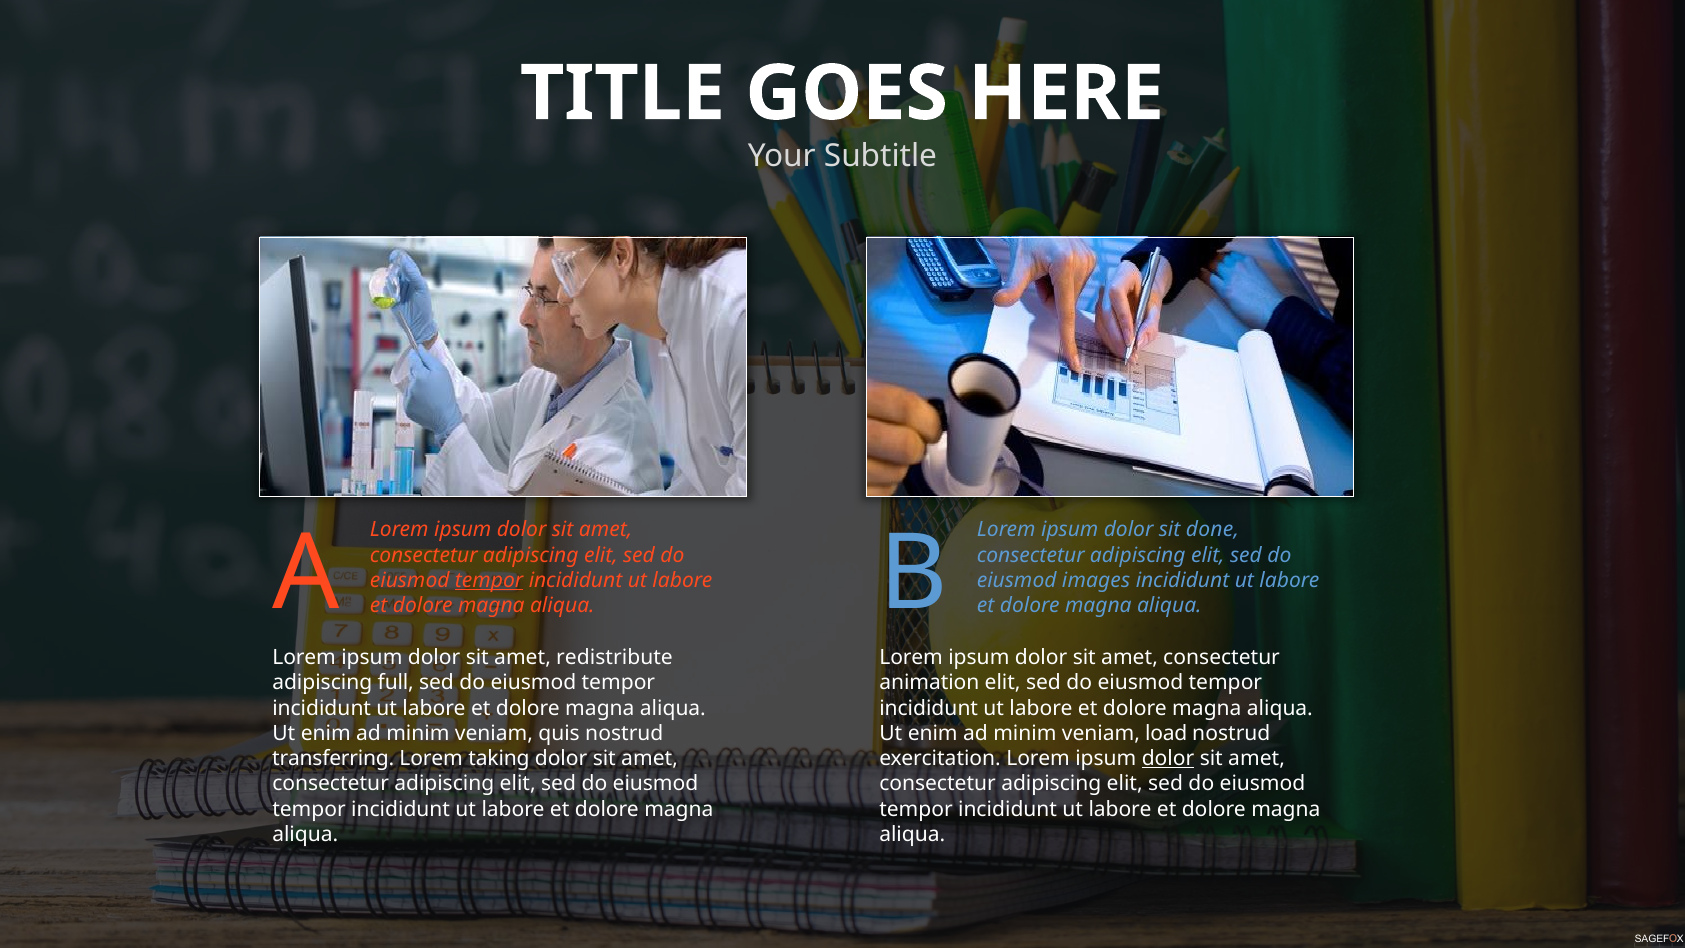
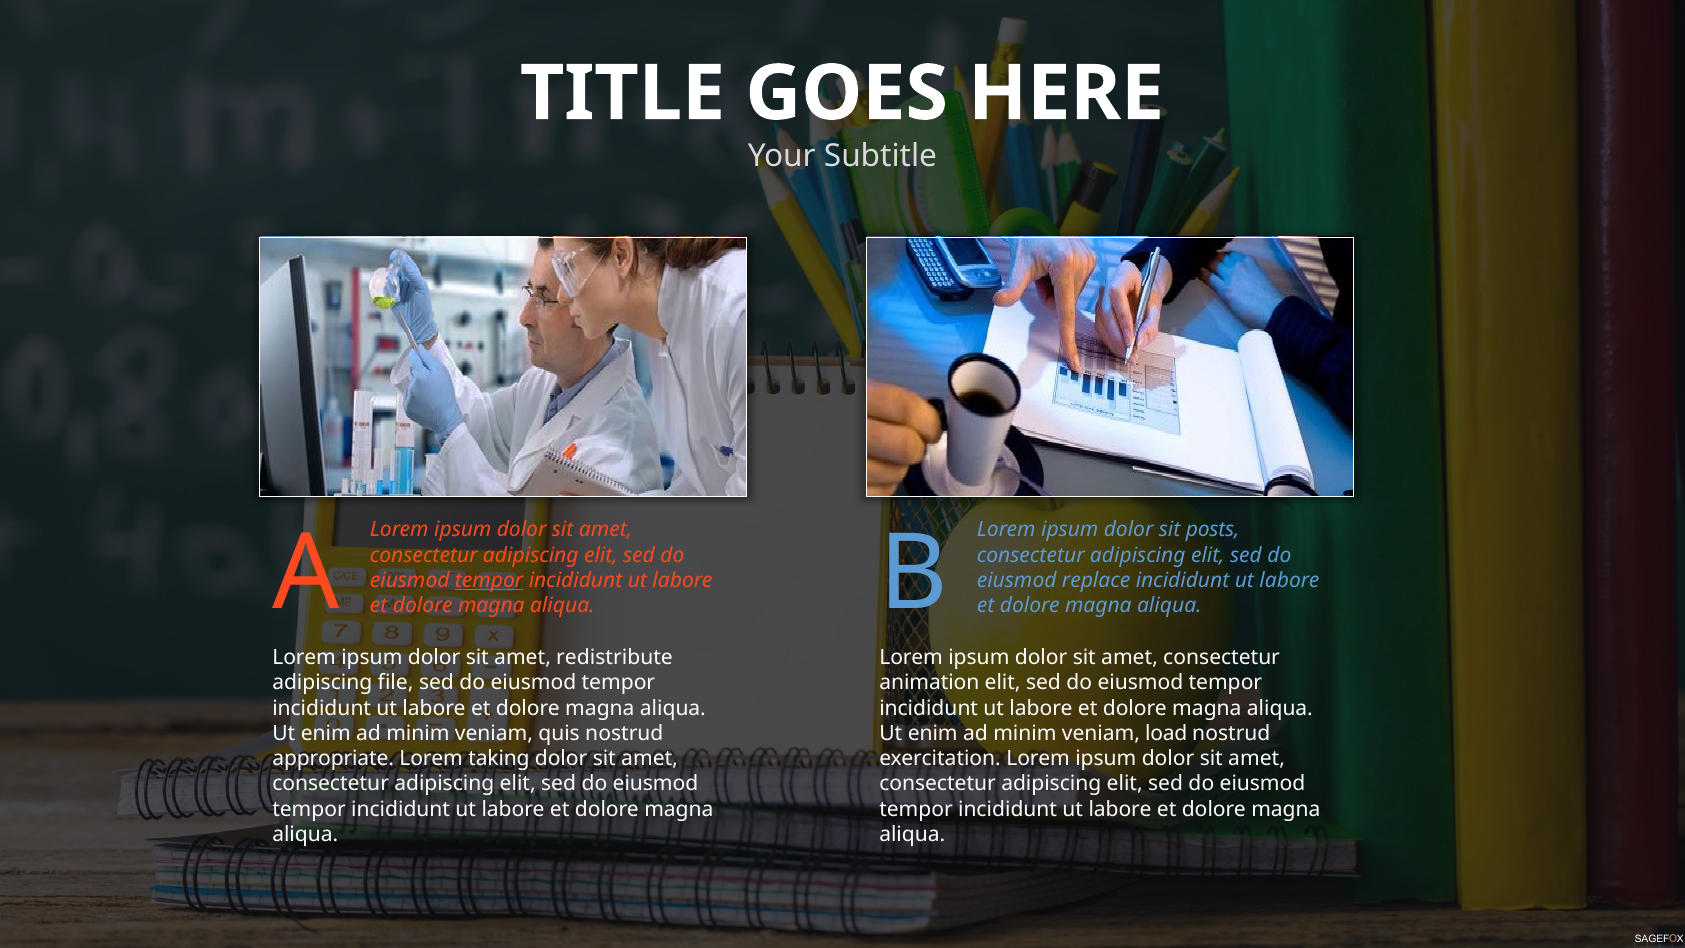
done: done -> posts
images: images -> replace
full: full -> file
transferring: transferring -> appropriate
dolor at (1168, 759) underline: present -> none
